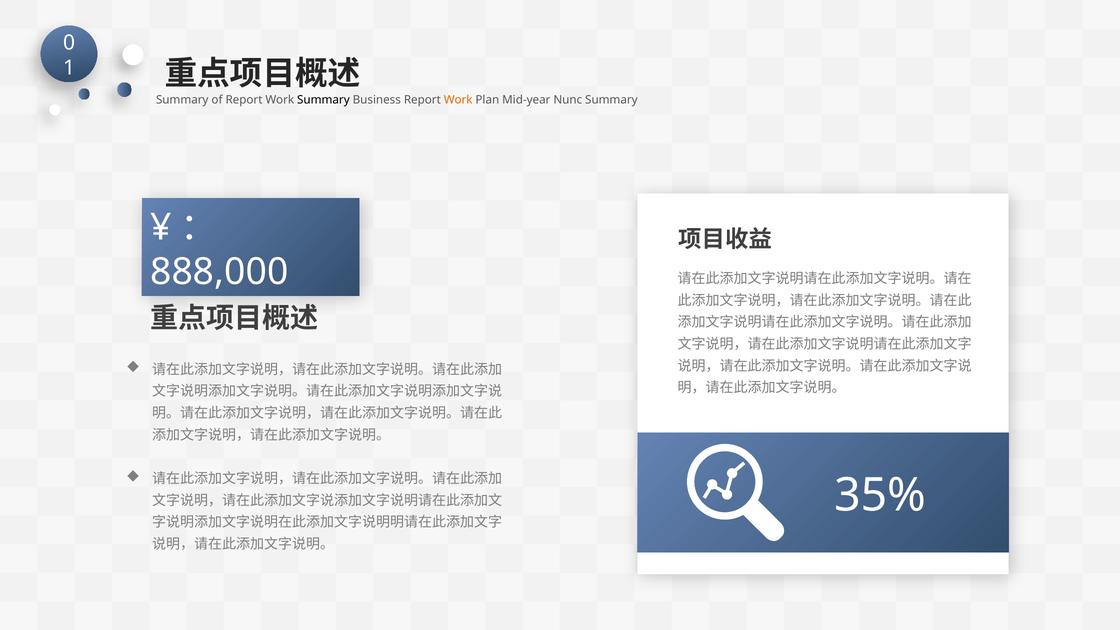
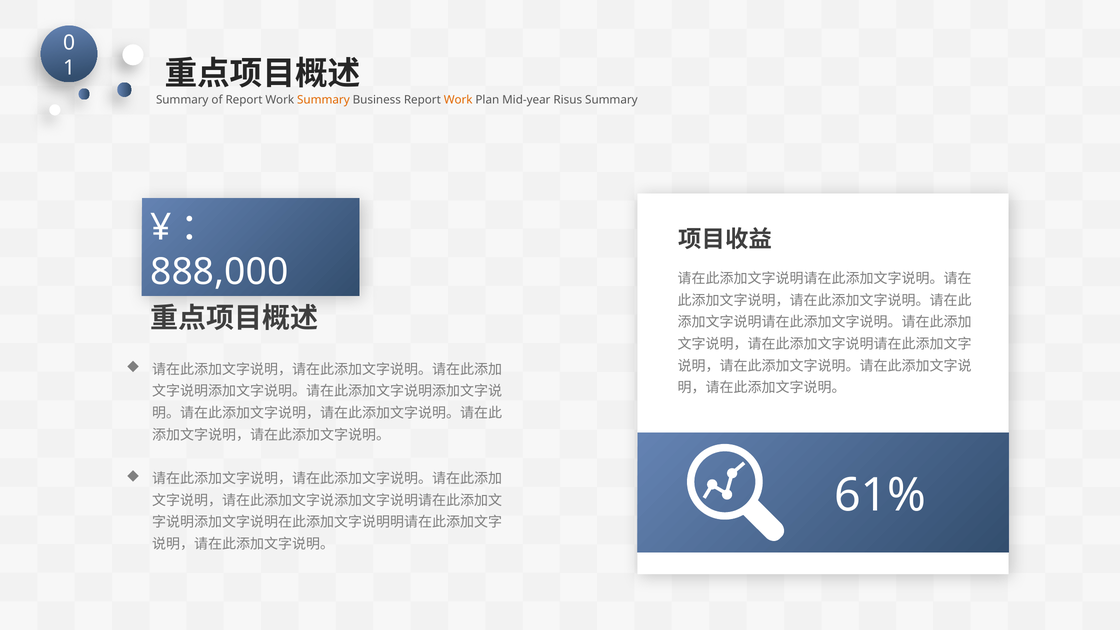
Summary at (323, 100) colour: black -> orange
Nunc: Nunc -> Risus
35%: 35% -> 61%
